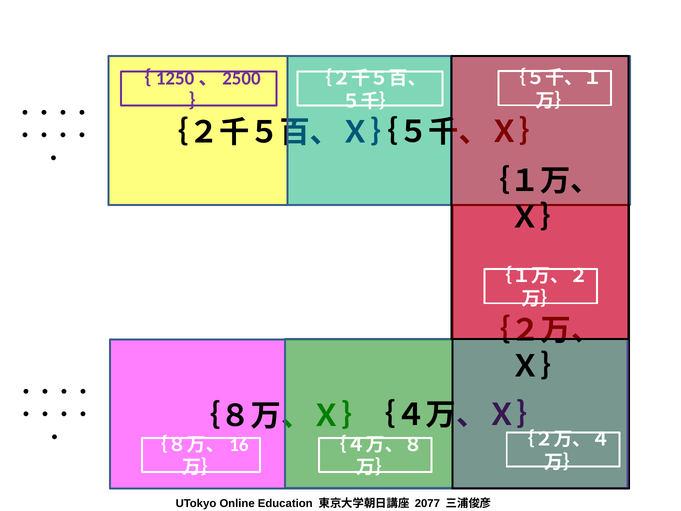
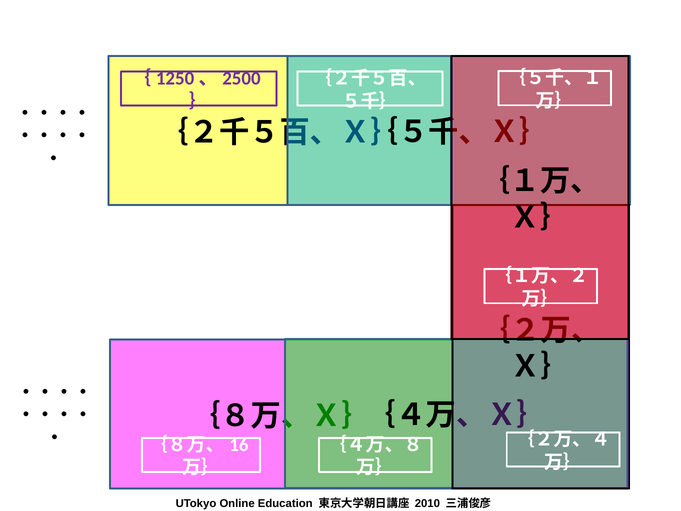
2077: 2077 -> 2010
